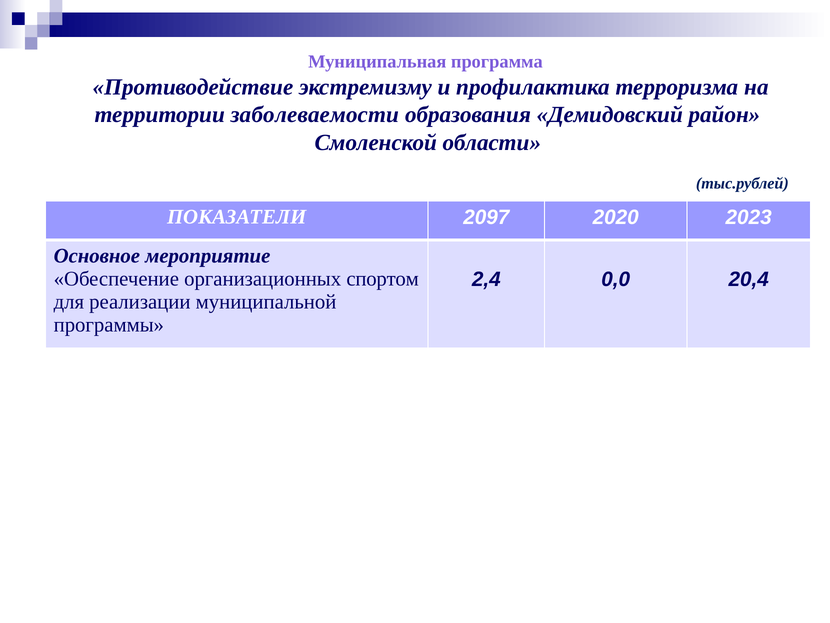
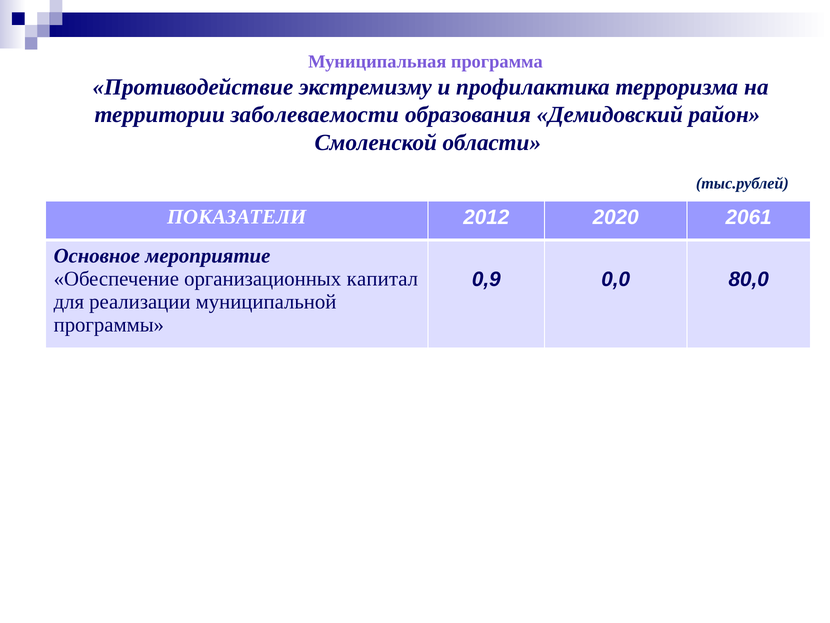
2097: 2097 -> 2012
2023: 2023 -> 2061
спортом: спортом -> капитал
2,4: 2,4 -> 0,9
20,4: 20,4 -> 80,0
